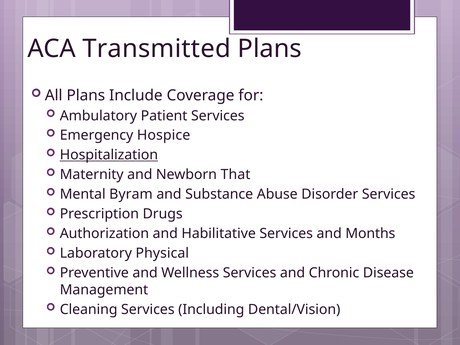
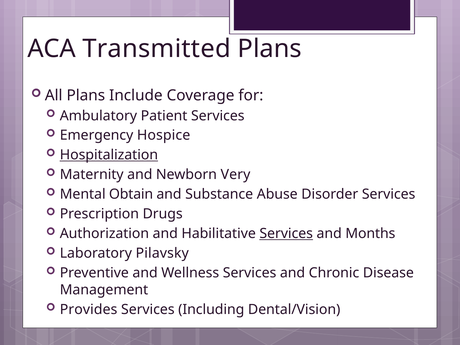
That: That -> Very
Byram: Byram -> Obtain
Services at (286, 234) underline: none -> present
Physical: Physical -> Pilavsky
Cleaning: Cleaning -> Provides
